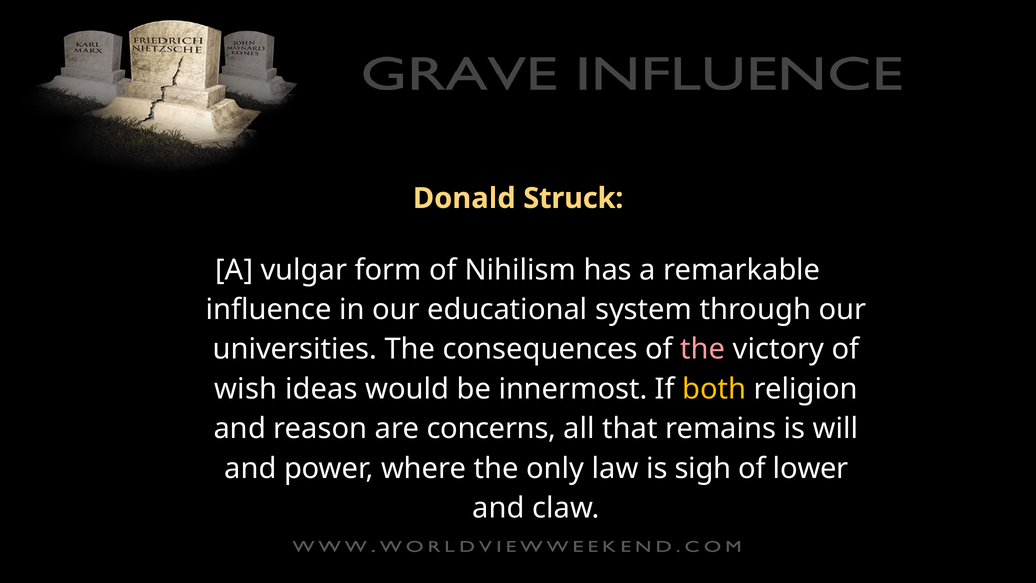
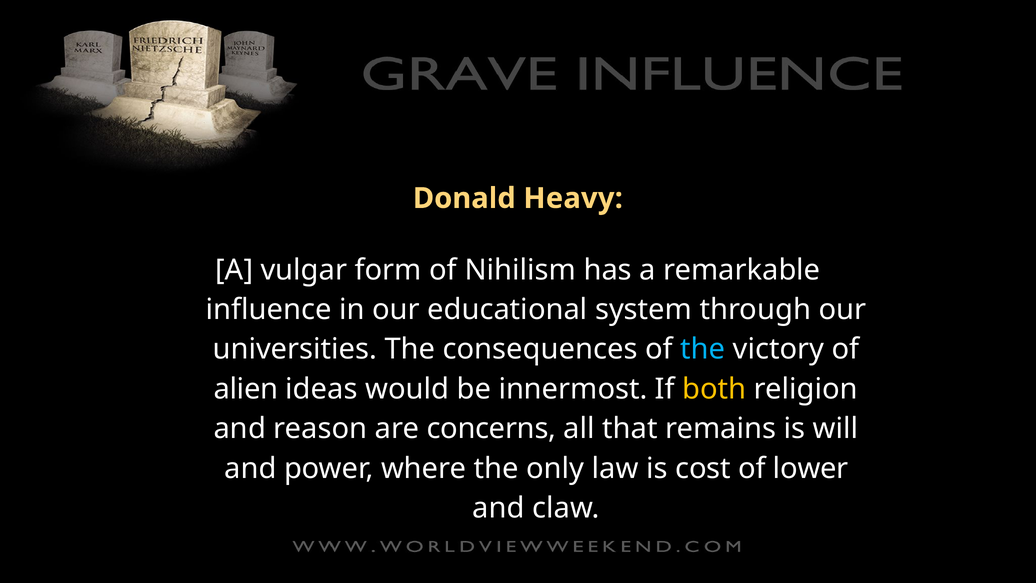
Struck: Struck -> Heavy
the at (703, 349) colour: pink -> light blue
wish: wish -> alien
sigh: sigh -> cost
